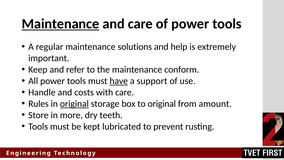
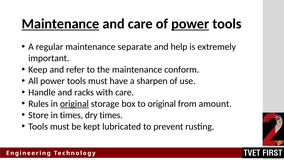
power at (190, 24) underline: none -> present
solutions: solutions -> separate
have underline: present -> none
support: support -> sharpen
costs: costs -> racks
in more: more -> times
dry teeth: teeth -> times
